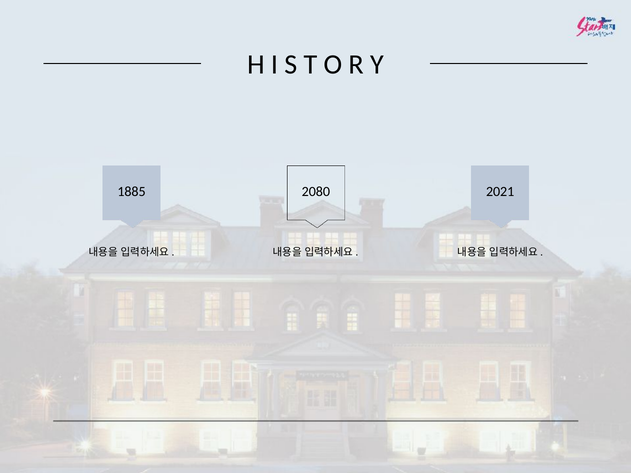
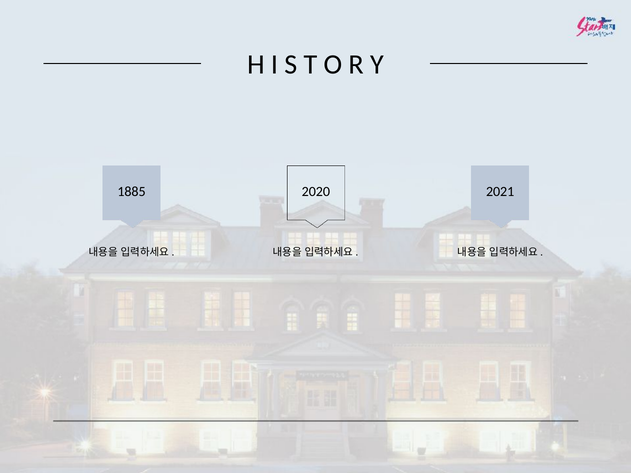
2080: 2080 -> 2020
